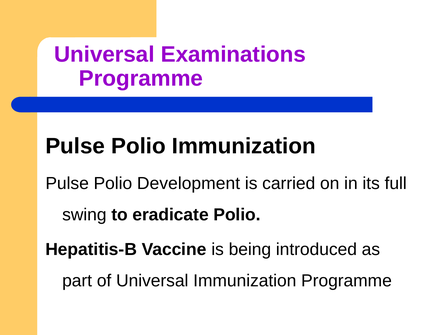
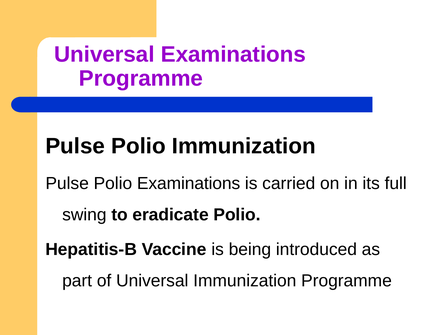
Polio Development: Development -> Examinations
